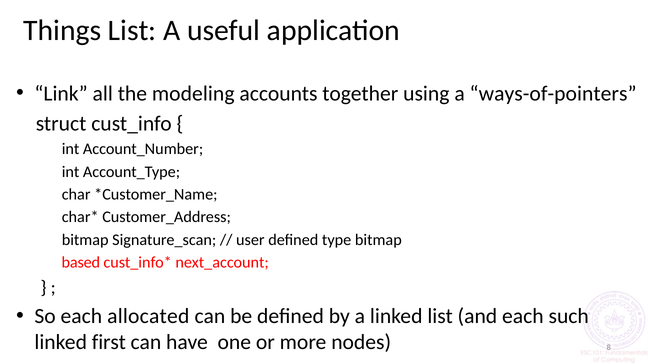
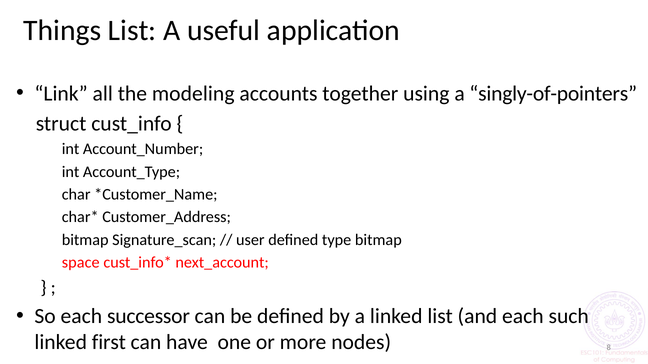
ways-of-pointers: ways-of-pointers -> singly-of-pointers
based: based -> space
allocated: allocated -> successor
